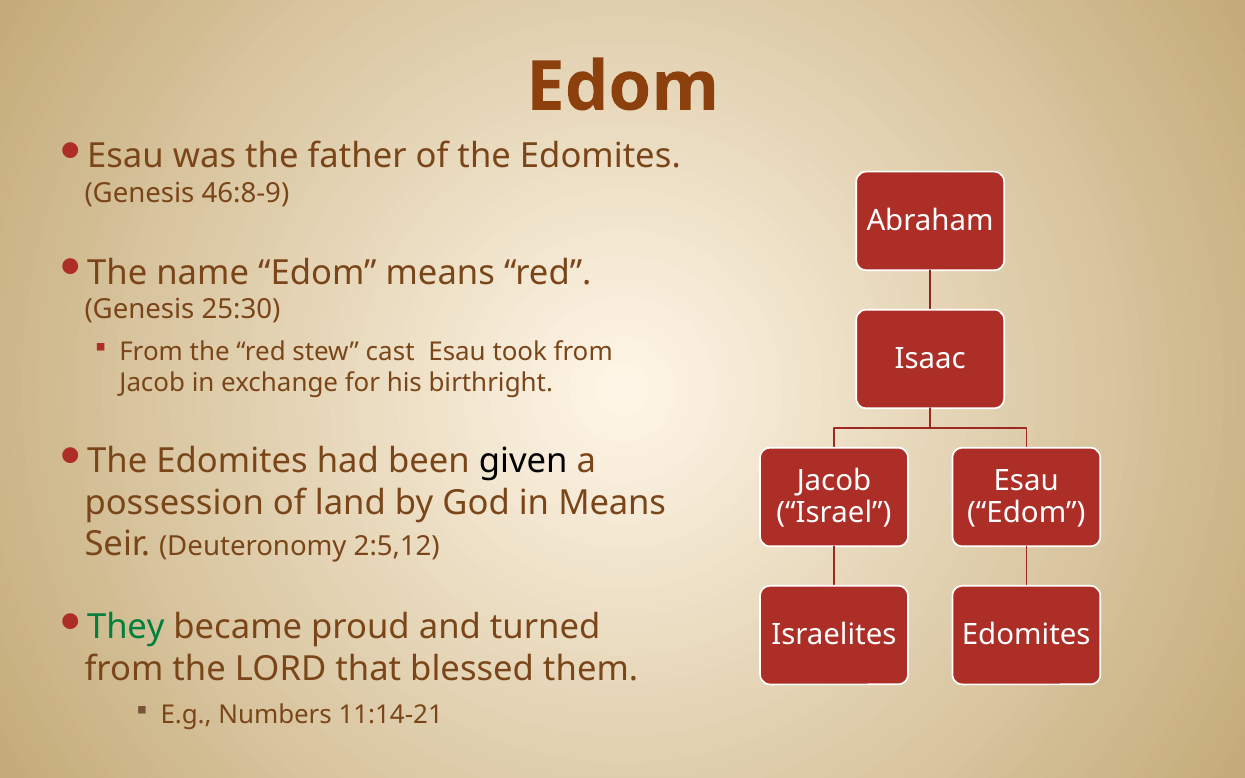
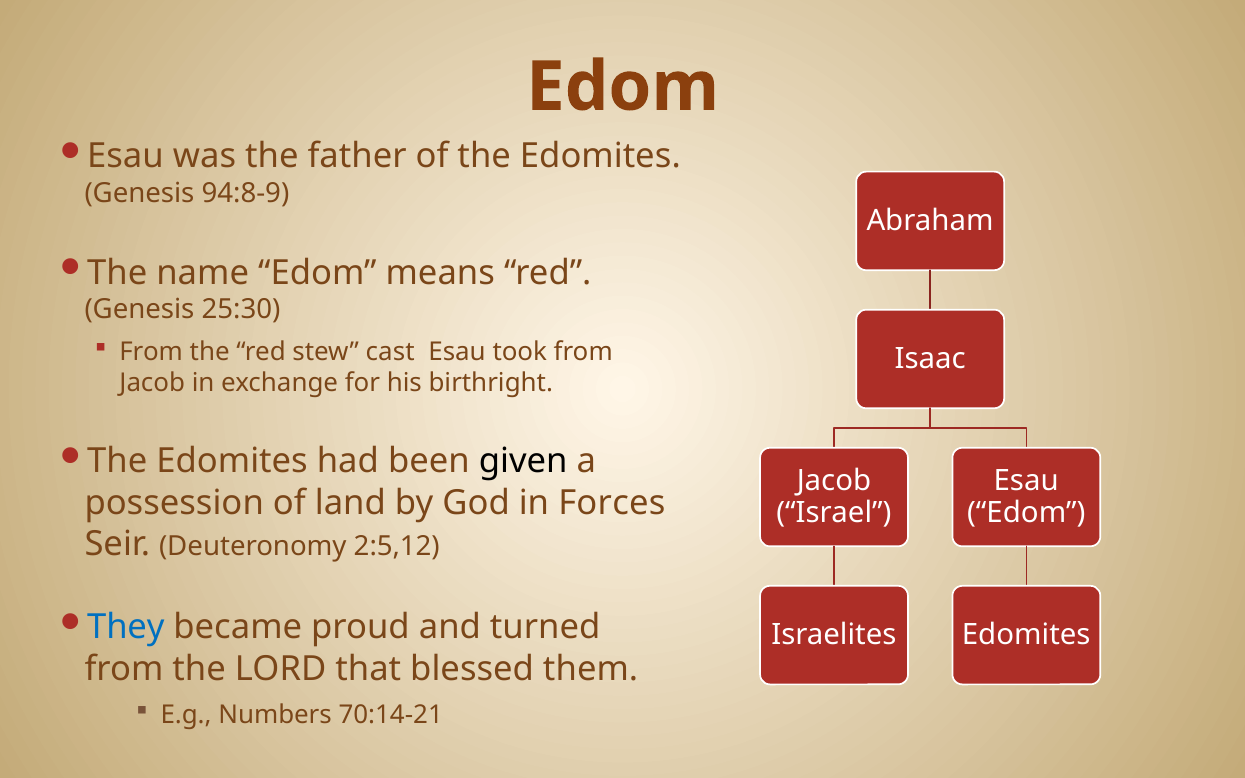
46:8-9: 46:8-9 -> 94:8-9
in Means: Means -> Forces
They colour: green -> blue
11:14-21: 11:14-21 -> 70:14-21
